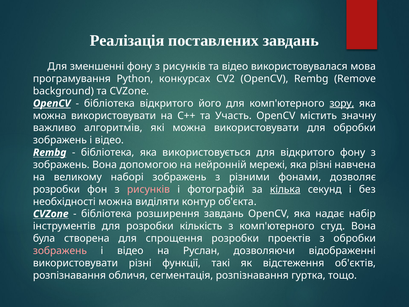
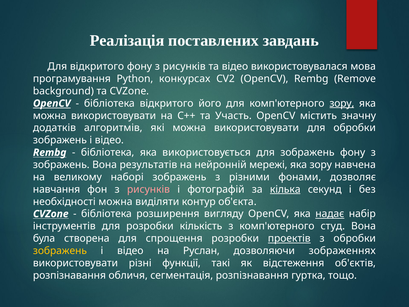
Для зменшенні: зменшенні -> відкритого
важливо: важливо -> додатків
для відкритого: відкритого -> зображень
допомогою: допомогою -> результатів
яка різні: різні -> зору
розробки at (56, 189): розробки -> навчання
розширення завдань: завдань -> вигляду
надає underline: none -> present
проектів underline: none -> present
зображень at (60, 251) colour: pink -> yellow
відображенні: відображенні -> зображеннях
